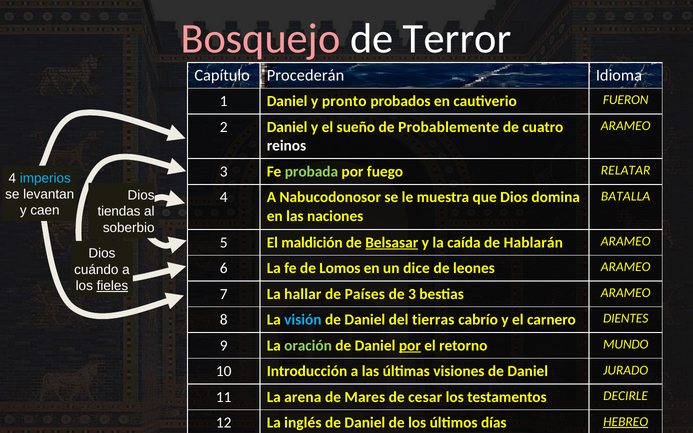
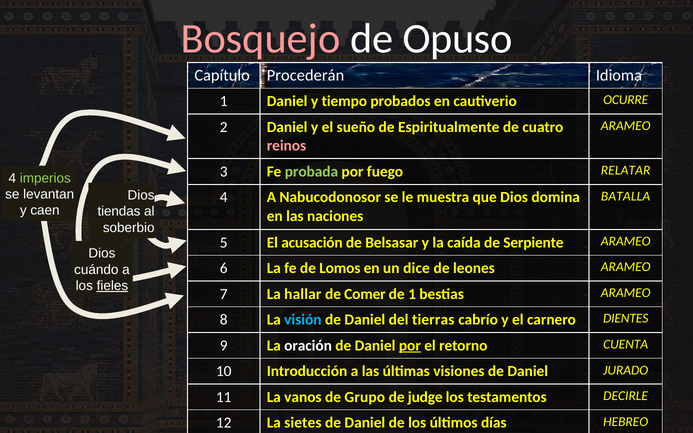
Terror: Terror -> Opuso
pronto: pronto -> tiempo
FUERON: FUERON -> OCURRE
Probablemente: Probablemente -> Espiritualmente
reinos colour: white -> pink
imperios colour: light blue -> light green
maldición: maldición -> acusación
Belsasar underline: present -> none
Hablarán: Hablarán -> Serpiente
Países: Países -> Comer
de 3: 3 -> 1
oración colour: light green -> white
MUNDO: MUNDO -> CUENTA
arena: arena -> vanos
Mares: Mares -> Grupo
cesar: cesar -> judge
inglés: inglés -> sietes
HEBREO underline: present -> none
